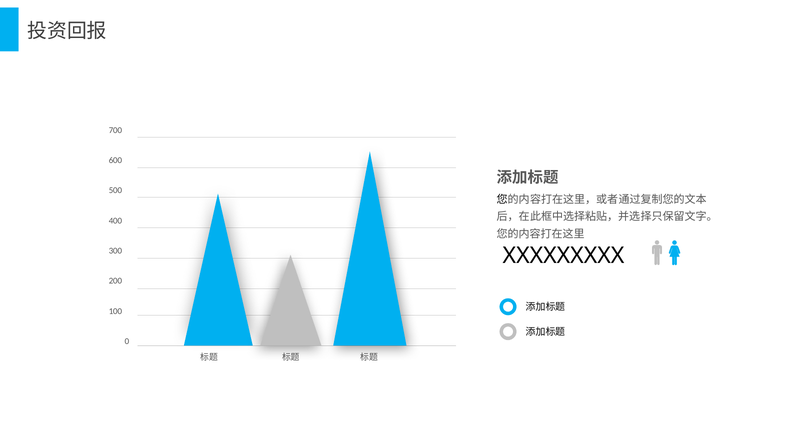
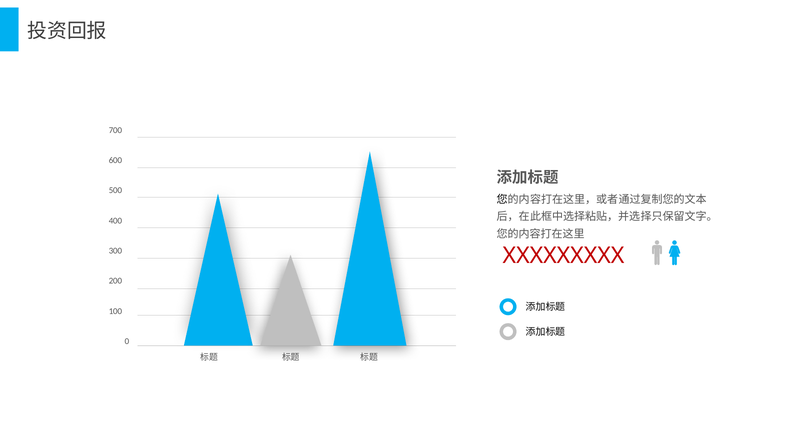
XXXXXXXXX colour: black -> red
